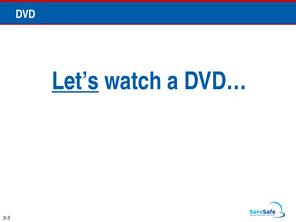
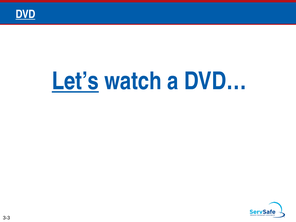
DVD underline: none -> present
